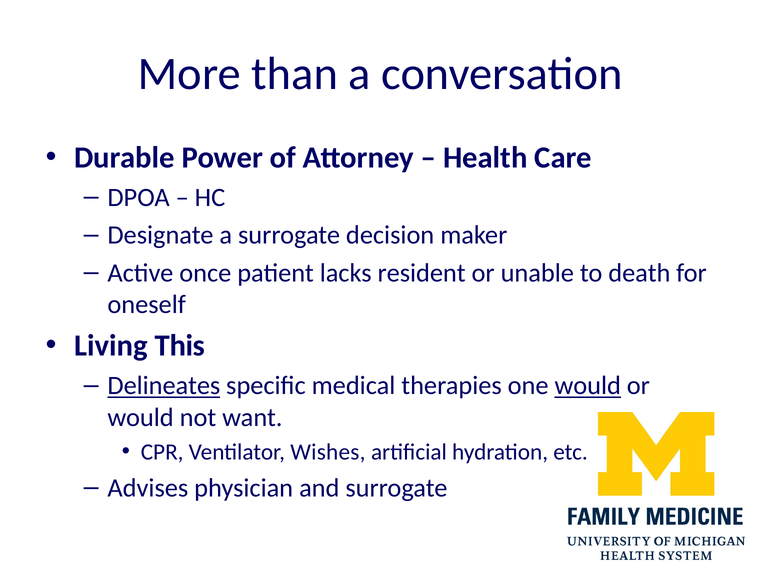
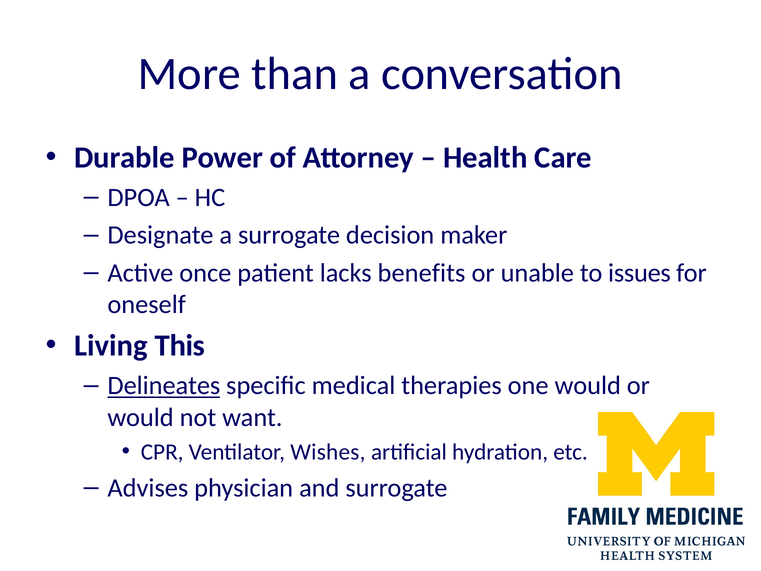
resident: resident -> benefits
death: death -> issues
would at (588, 386) underline: present -> none
